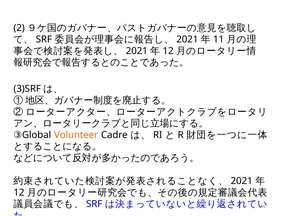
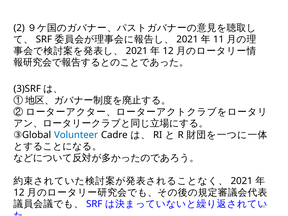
Volunteer colour: orange -> blue
